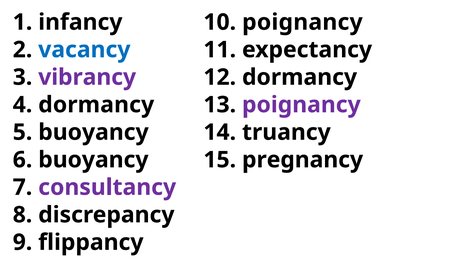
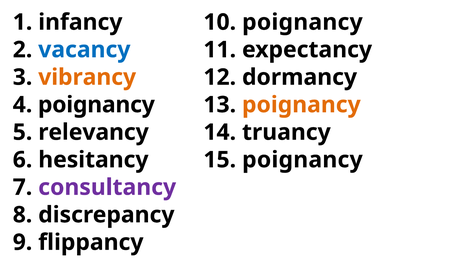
vibrancy colour: purple -> orange
dormancy at (96, 105): dormancy -> poignancy
poignancy at (301, 105) colour: purple -> orange
buoyancy at (93, 132): buoyancy -> relevancy
buoyancy at (93, 160): buoyancy -> hesitancy
15 pregnancy: pregnancy -> poignancy
